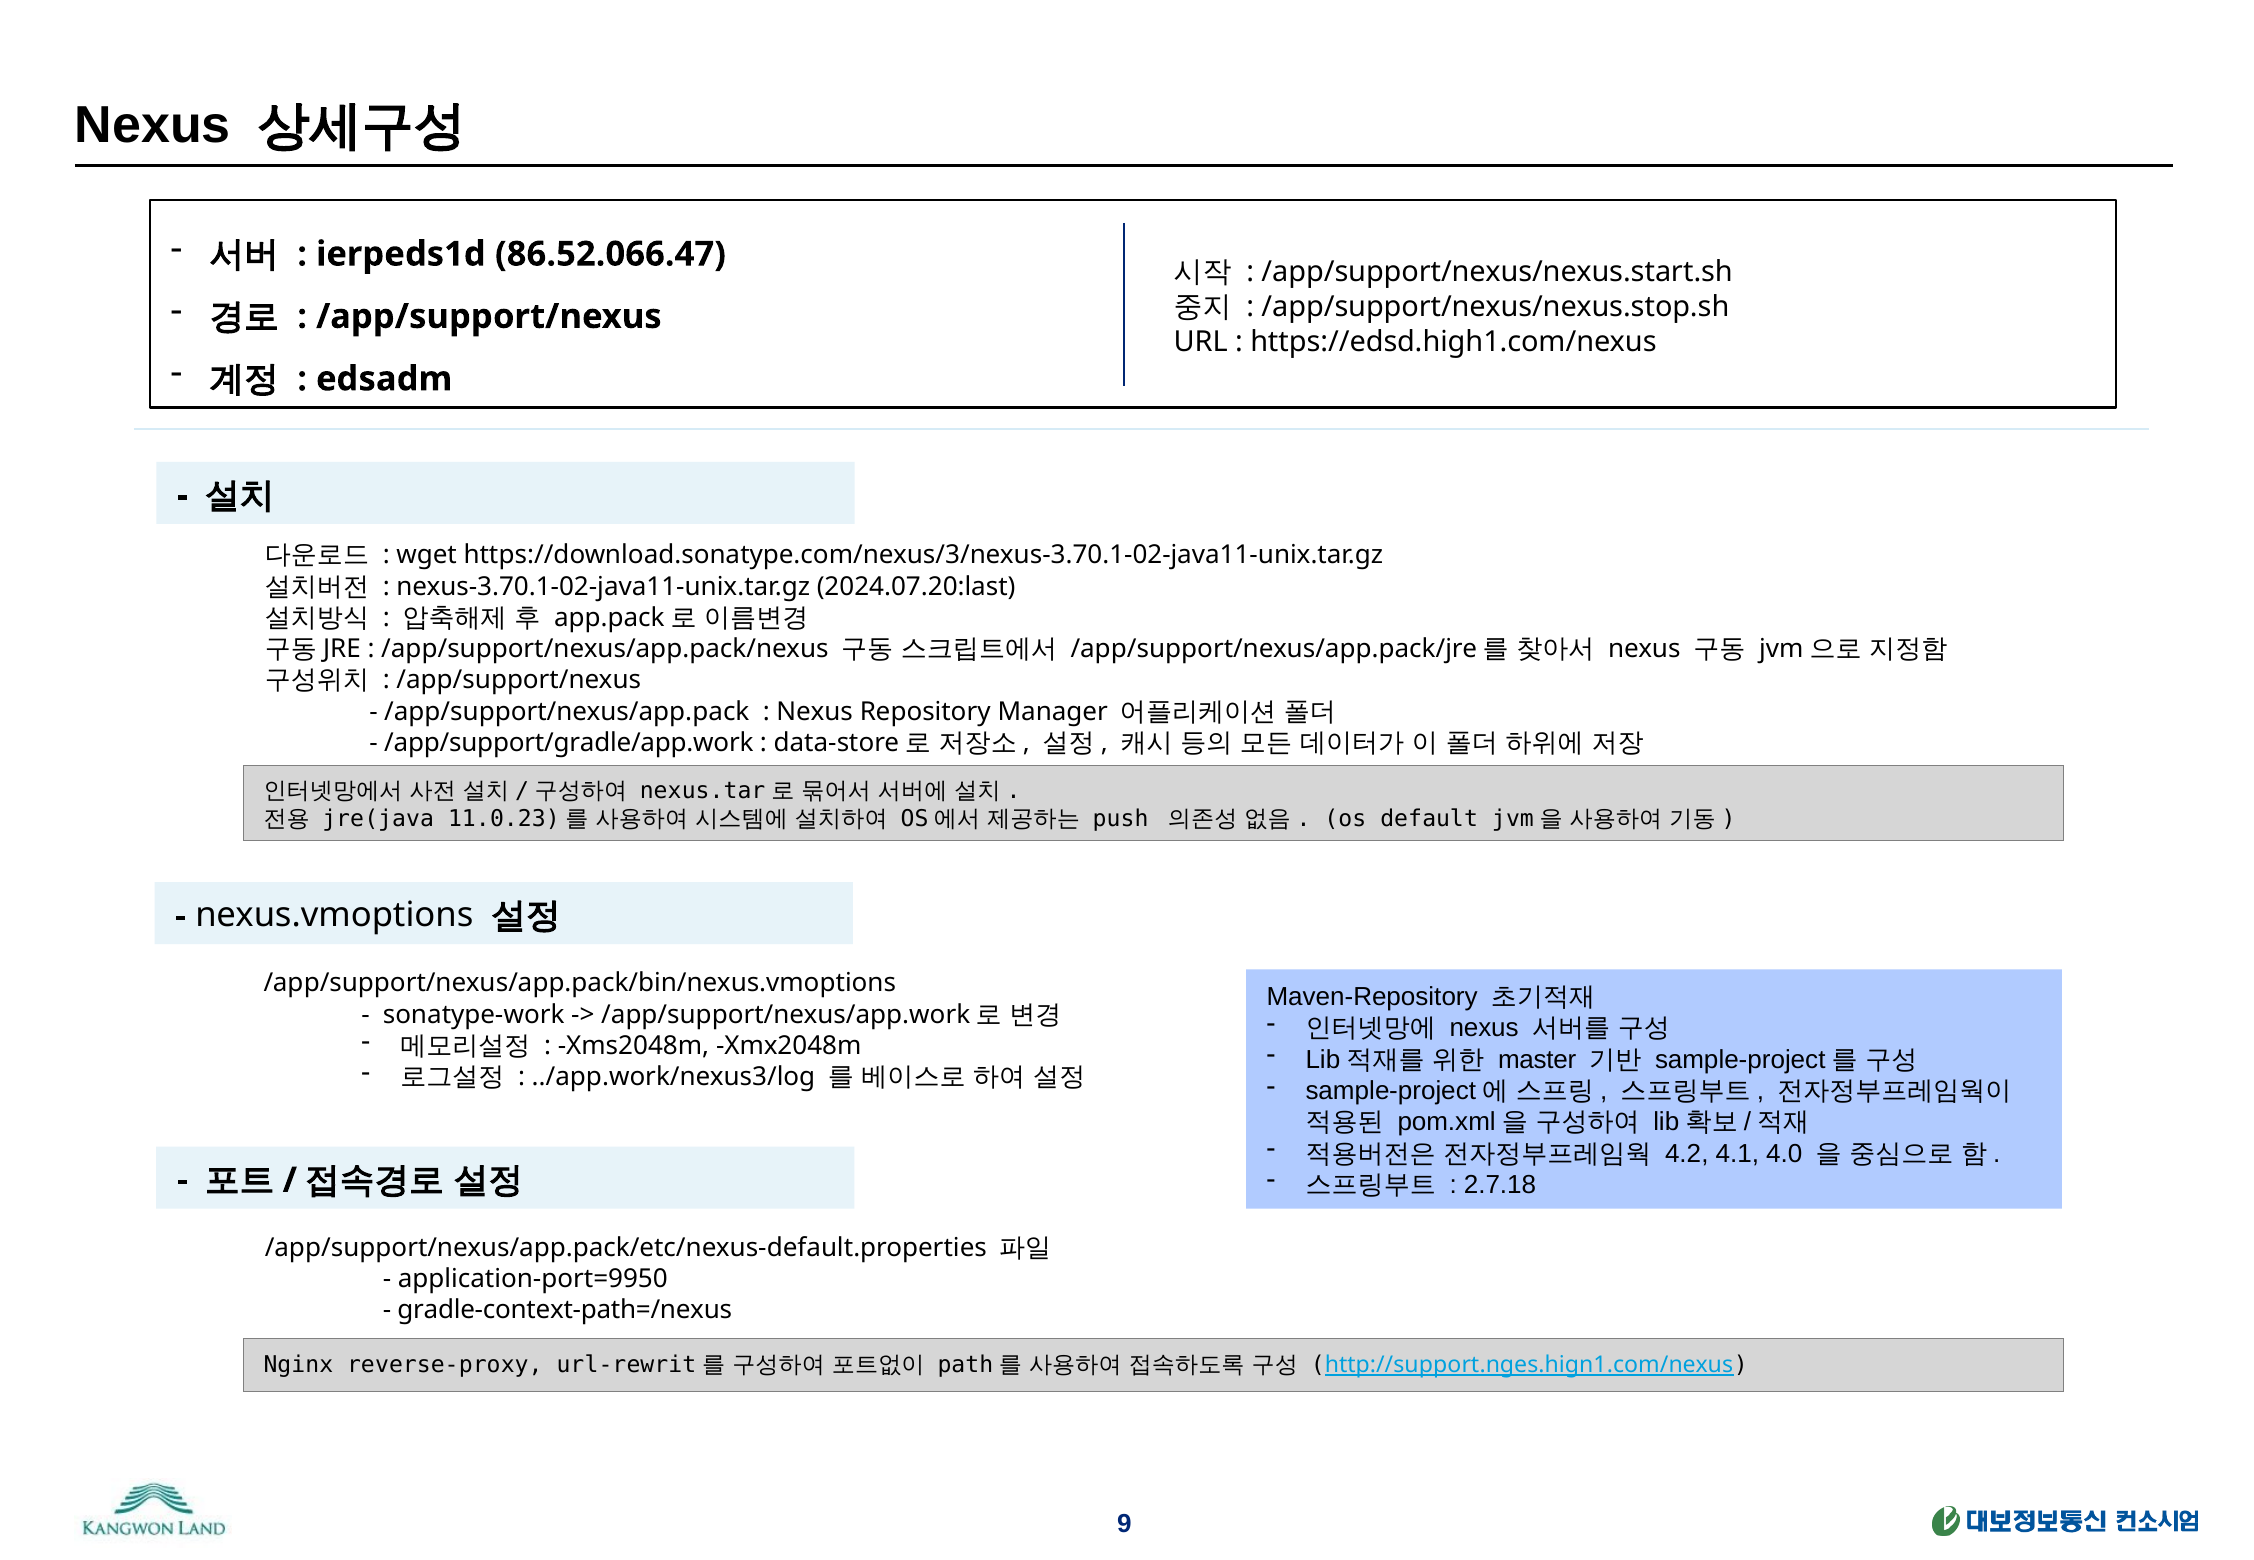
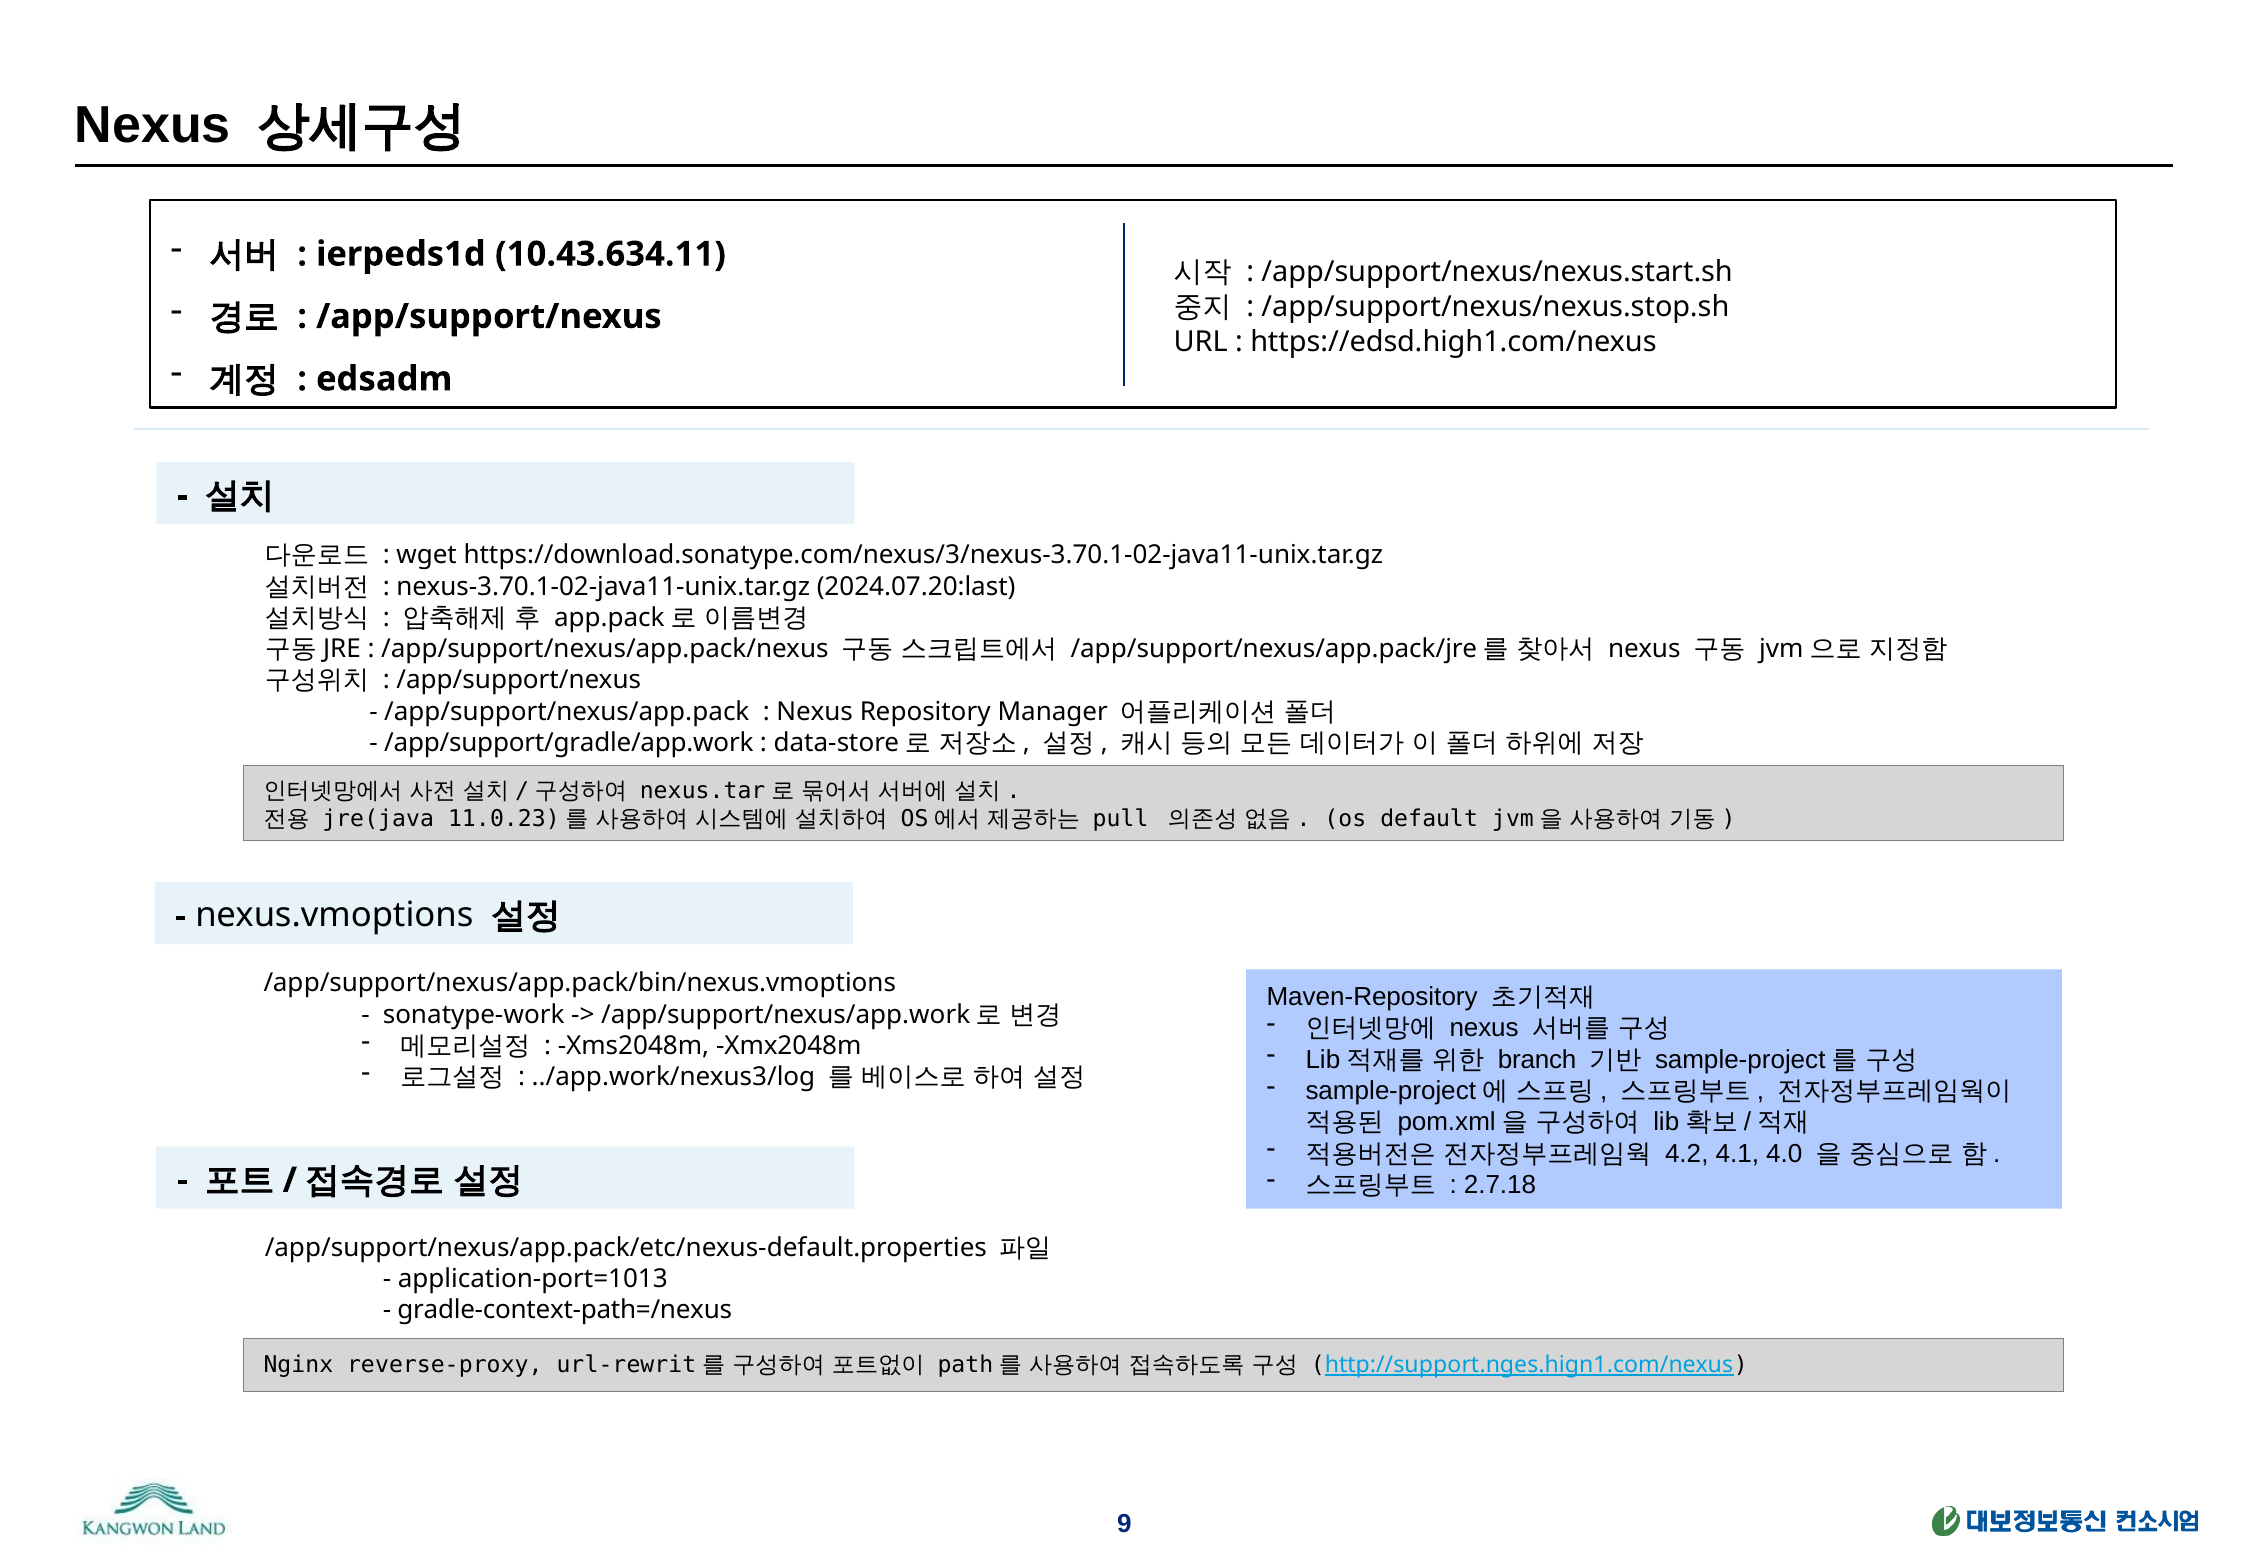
86.52.066.47: 86.52.066.47 -> 10.43.634.11
push: push -> pull
master: master -> branch
application-port=9950: application-port=9950 -> application-port=1013
